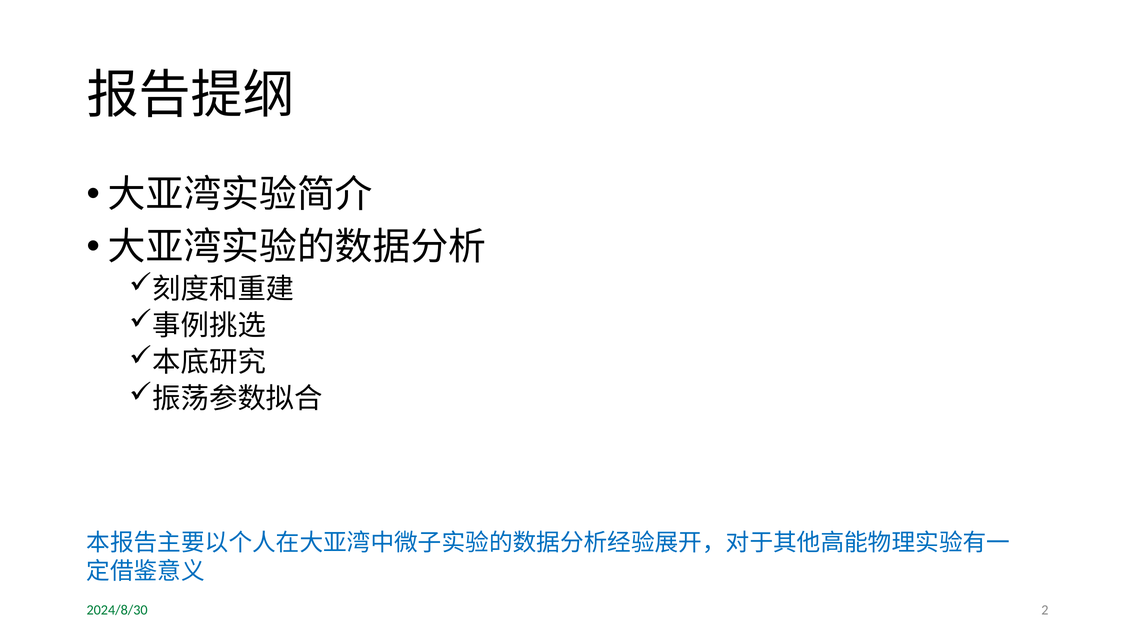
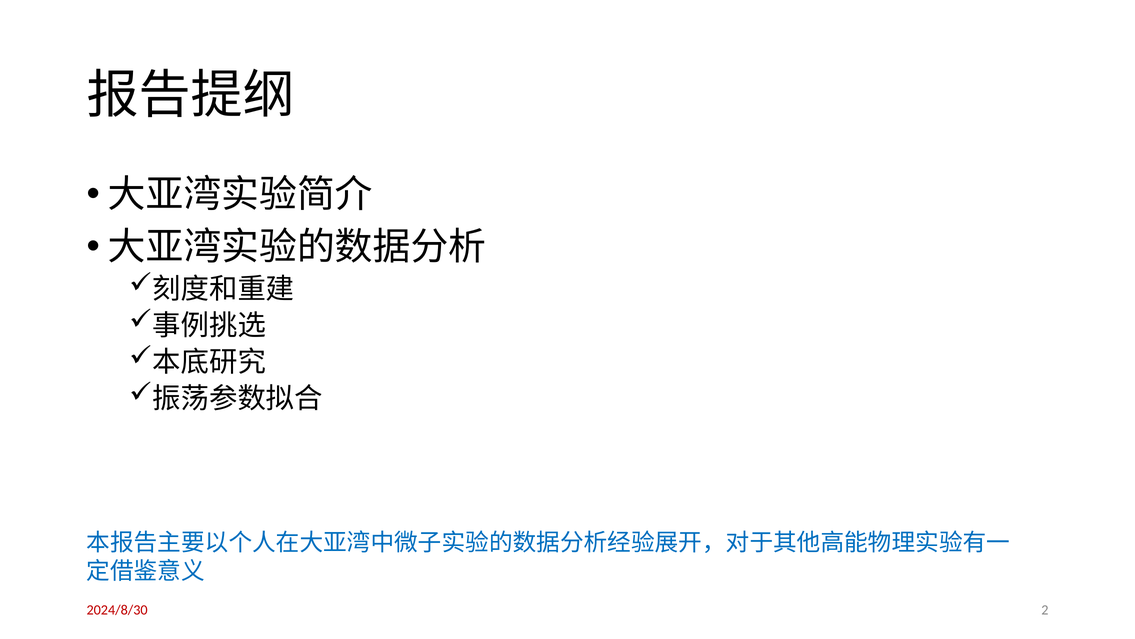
2024/8/30 colour: green -> red
